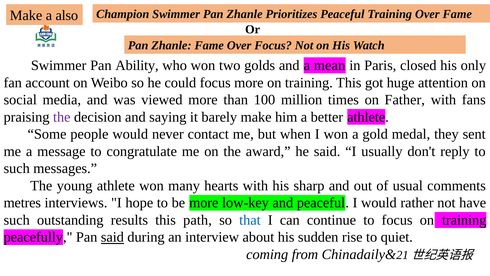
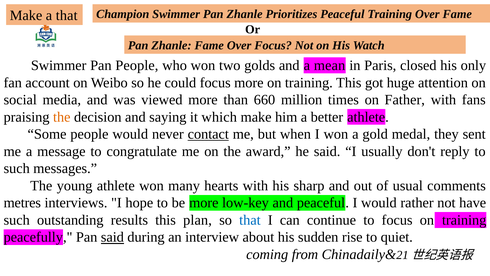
a also: also -> that
Pan Ability: Ability -> People
100: 100 -> 660
the at (62, 117) colour: purple -> orange
barely: barely -> which
contact underline: none -> present
path: path -> plan
